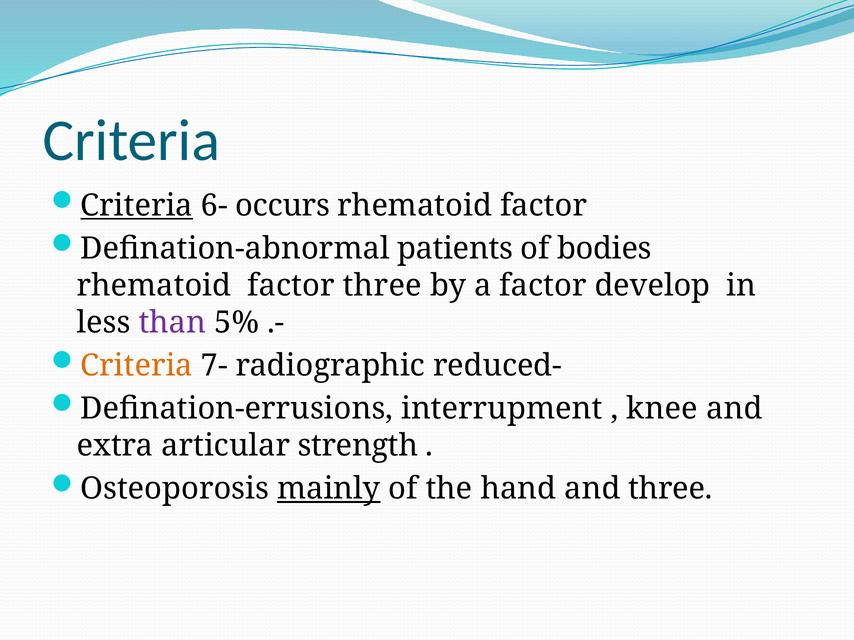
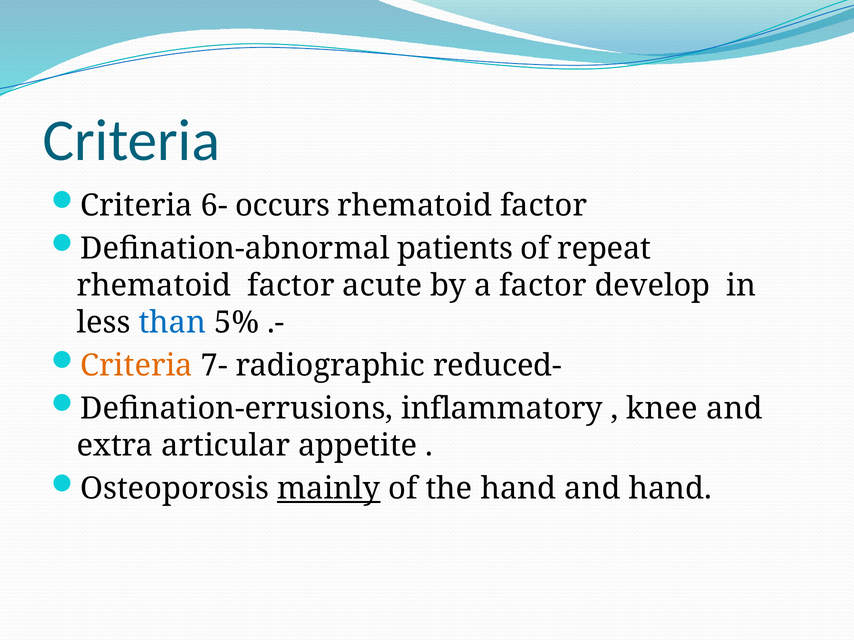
Criteria at (137, 206) underline: present -> none
bodies: bodies -> repeat
factor three: three -> acute
than colour: purple -> blue
interrupment: interrupment -> inflammatory
strength: strength -> appetite
and three: three -> hand
